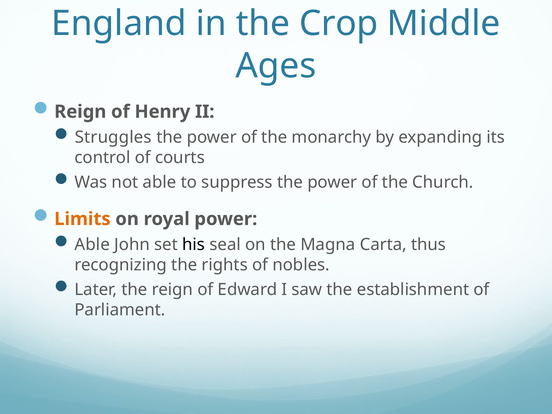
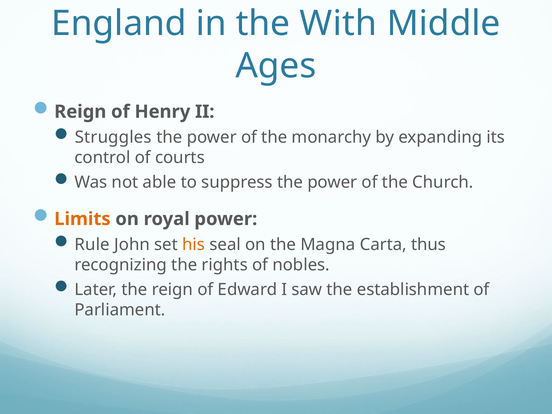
Crop: Crop -> With
Able at (92, 245): Able -> Rule
his colour: black -> orange
